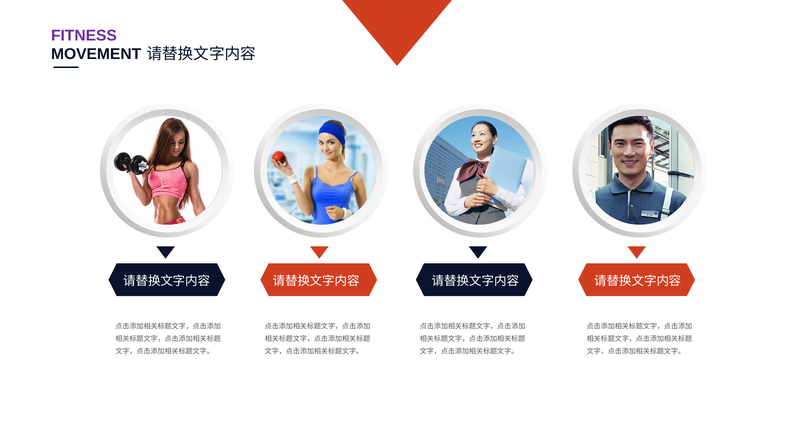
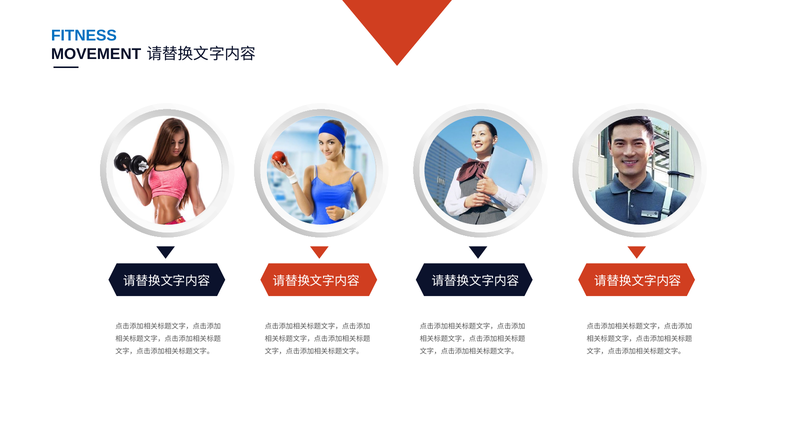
FITNESS colour: purple -> blue
